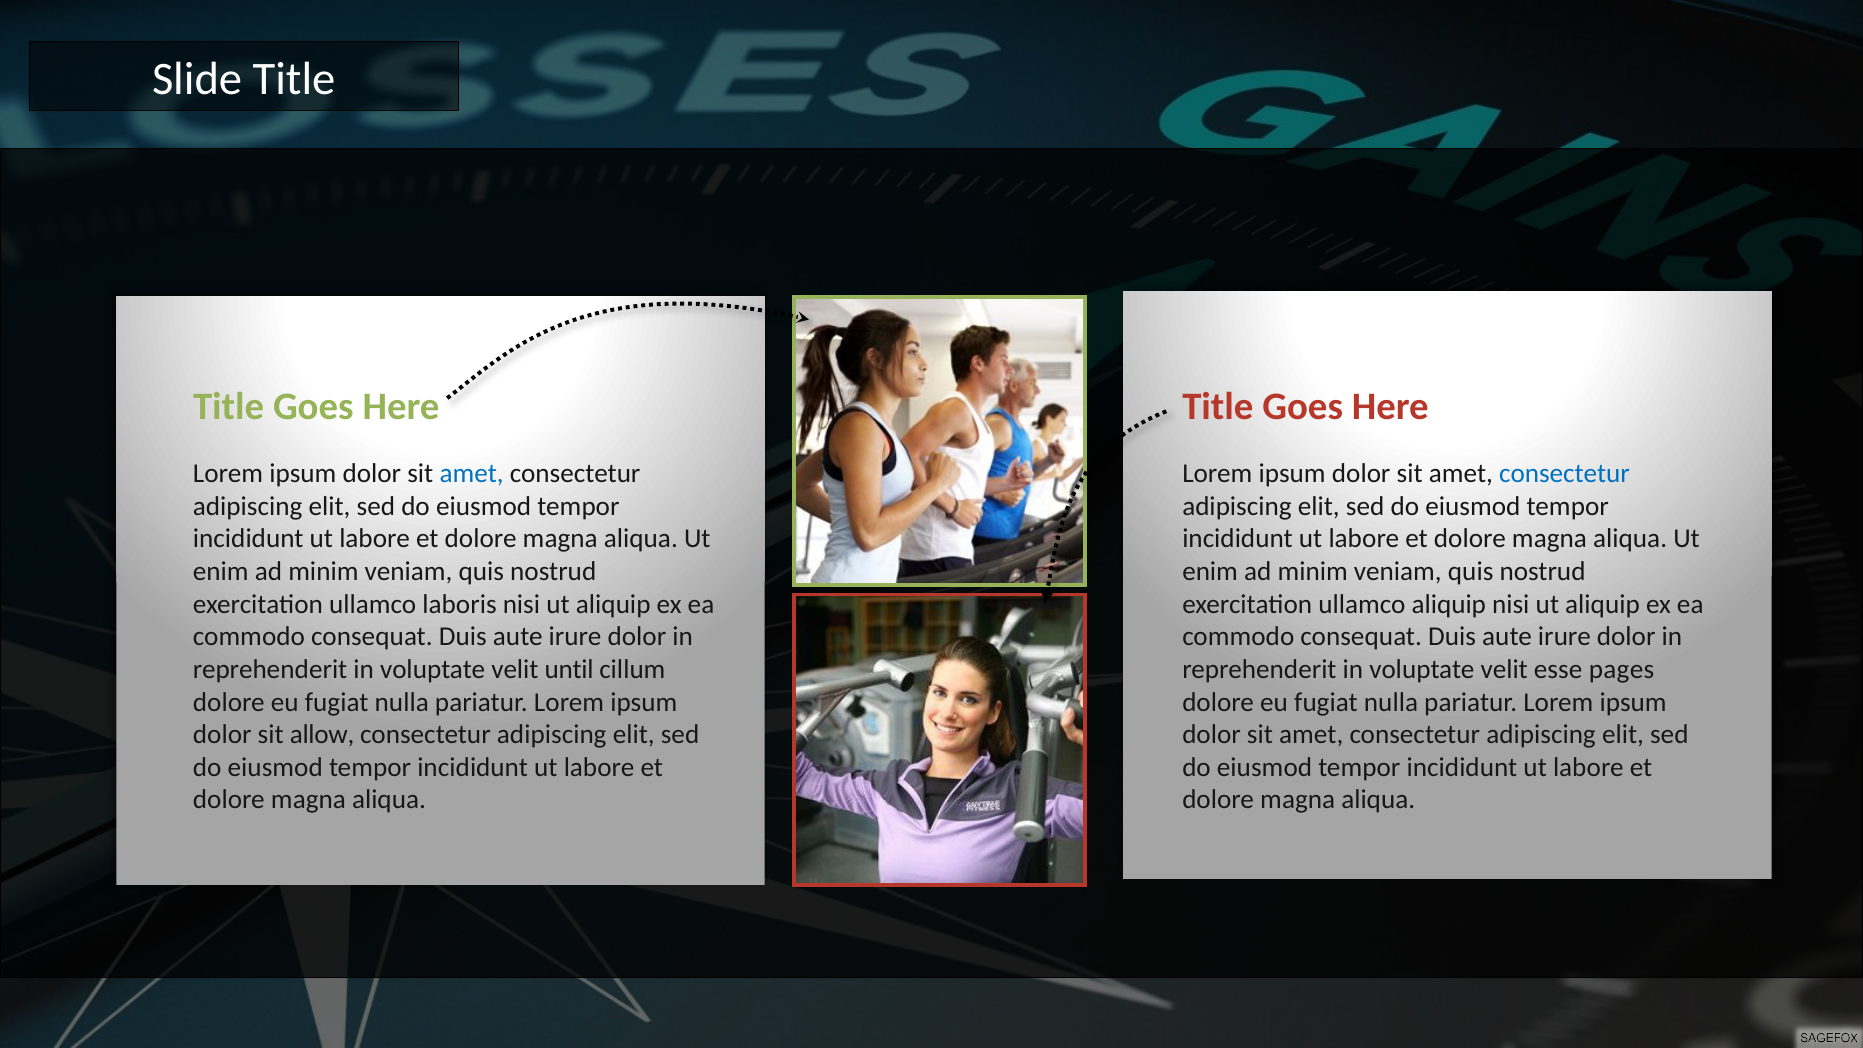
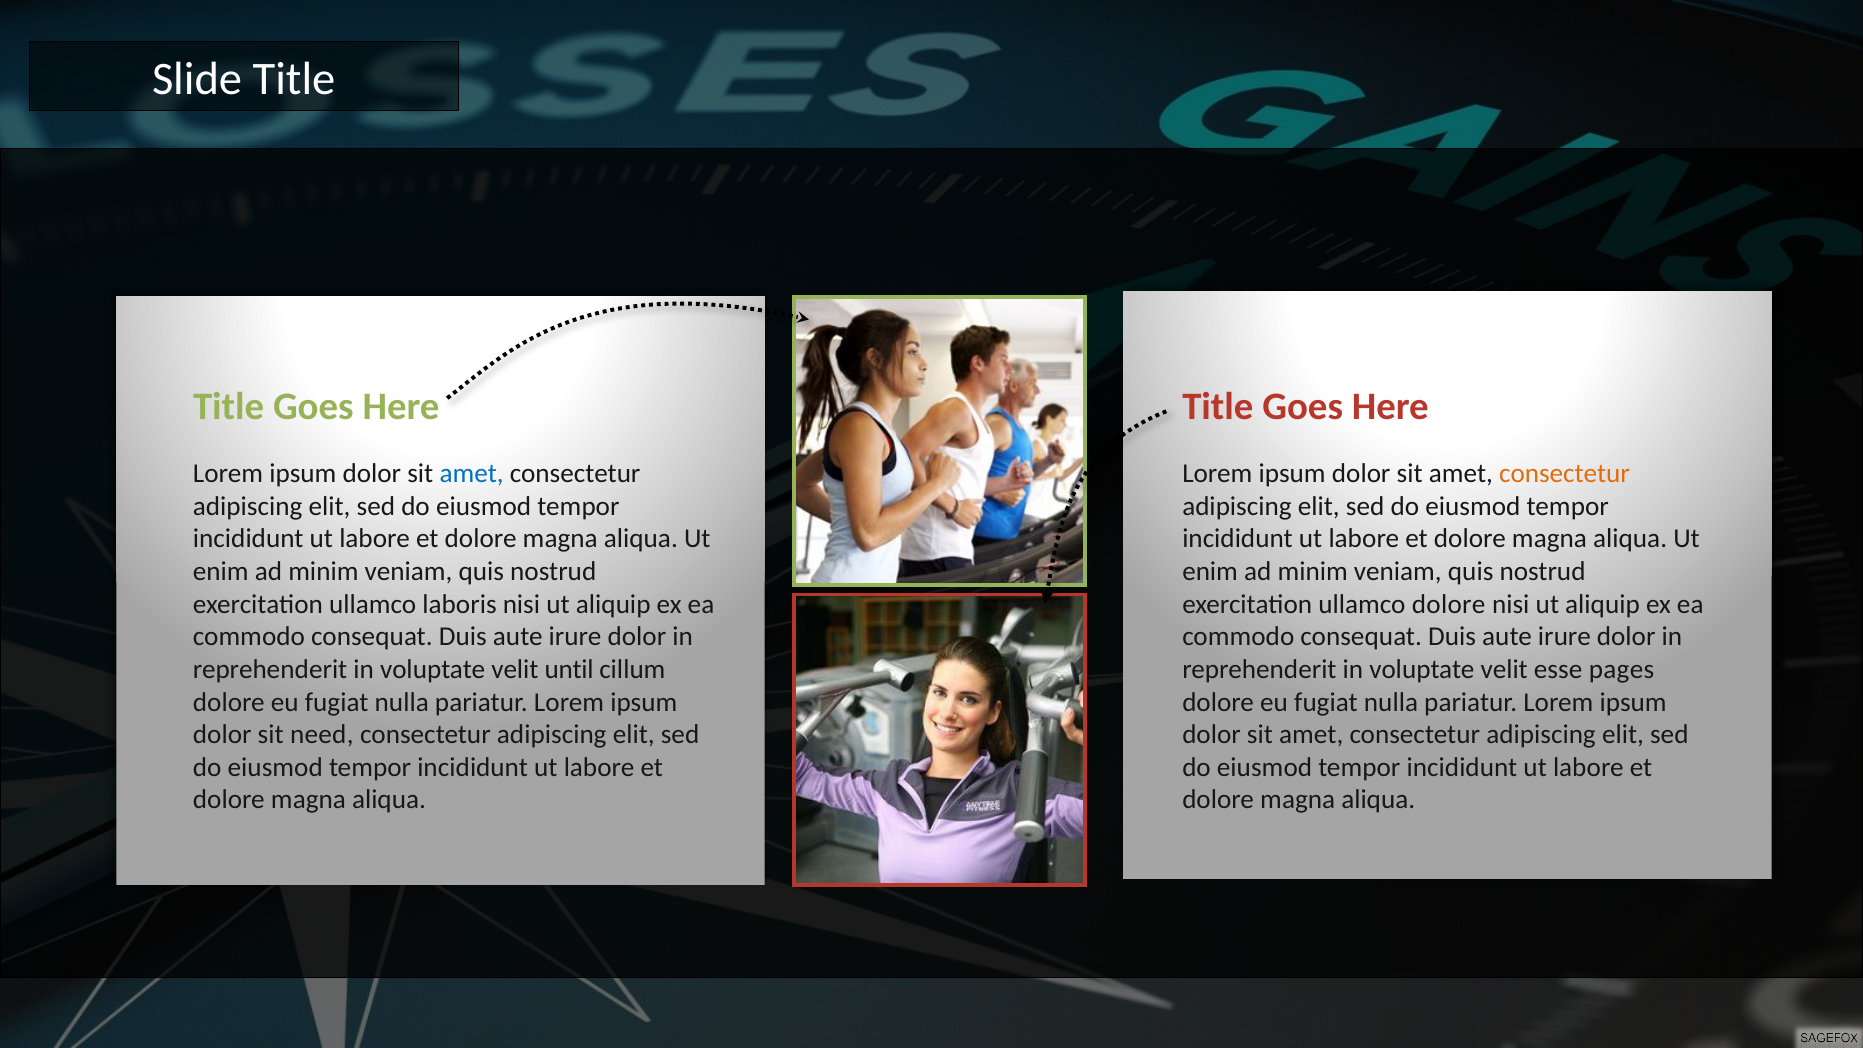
consectetur at (1564, 474) colour: blue -> orange
ullamco aliquip: aliquip -> dolore
allow: allow -> need
